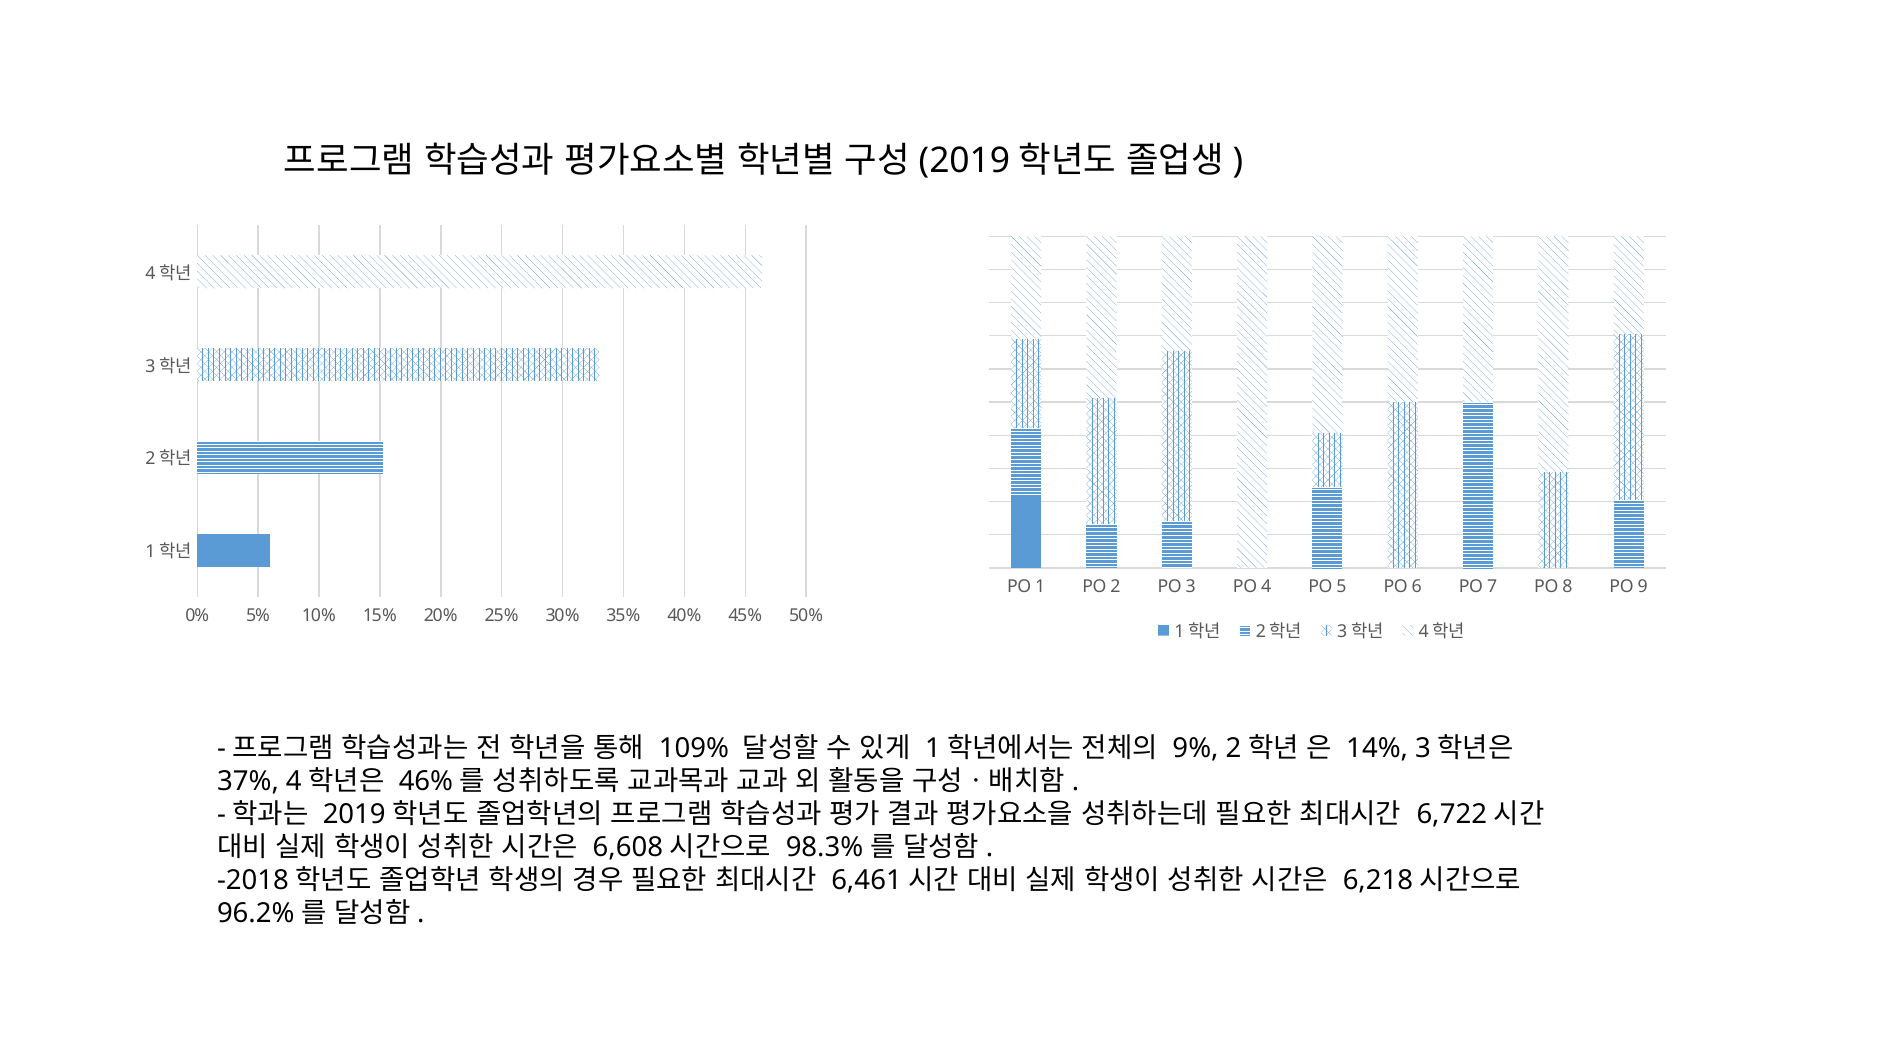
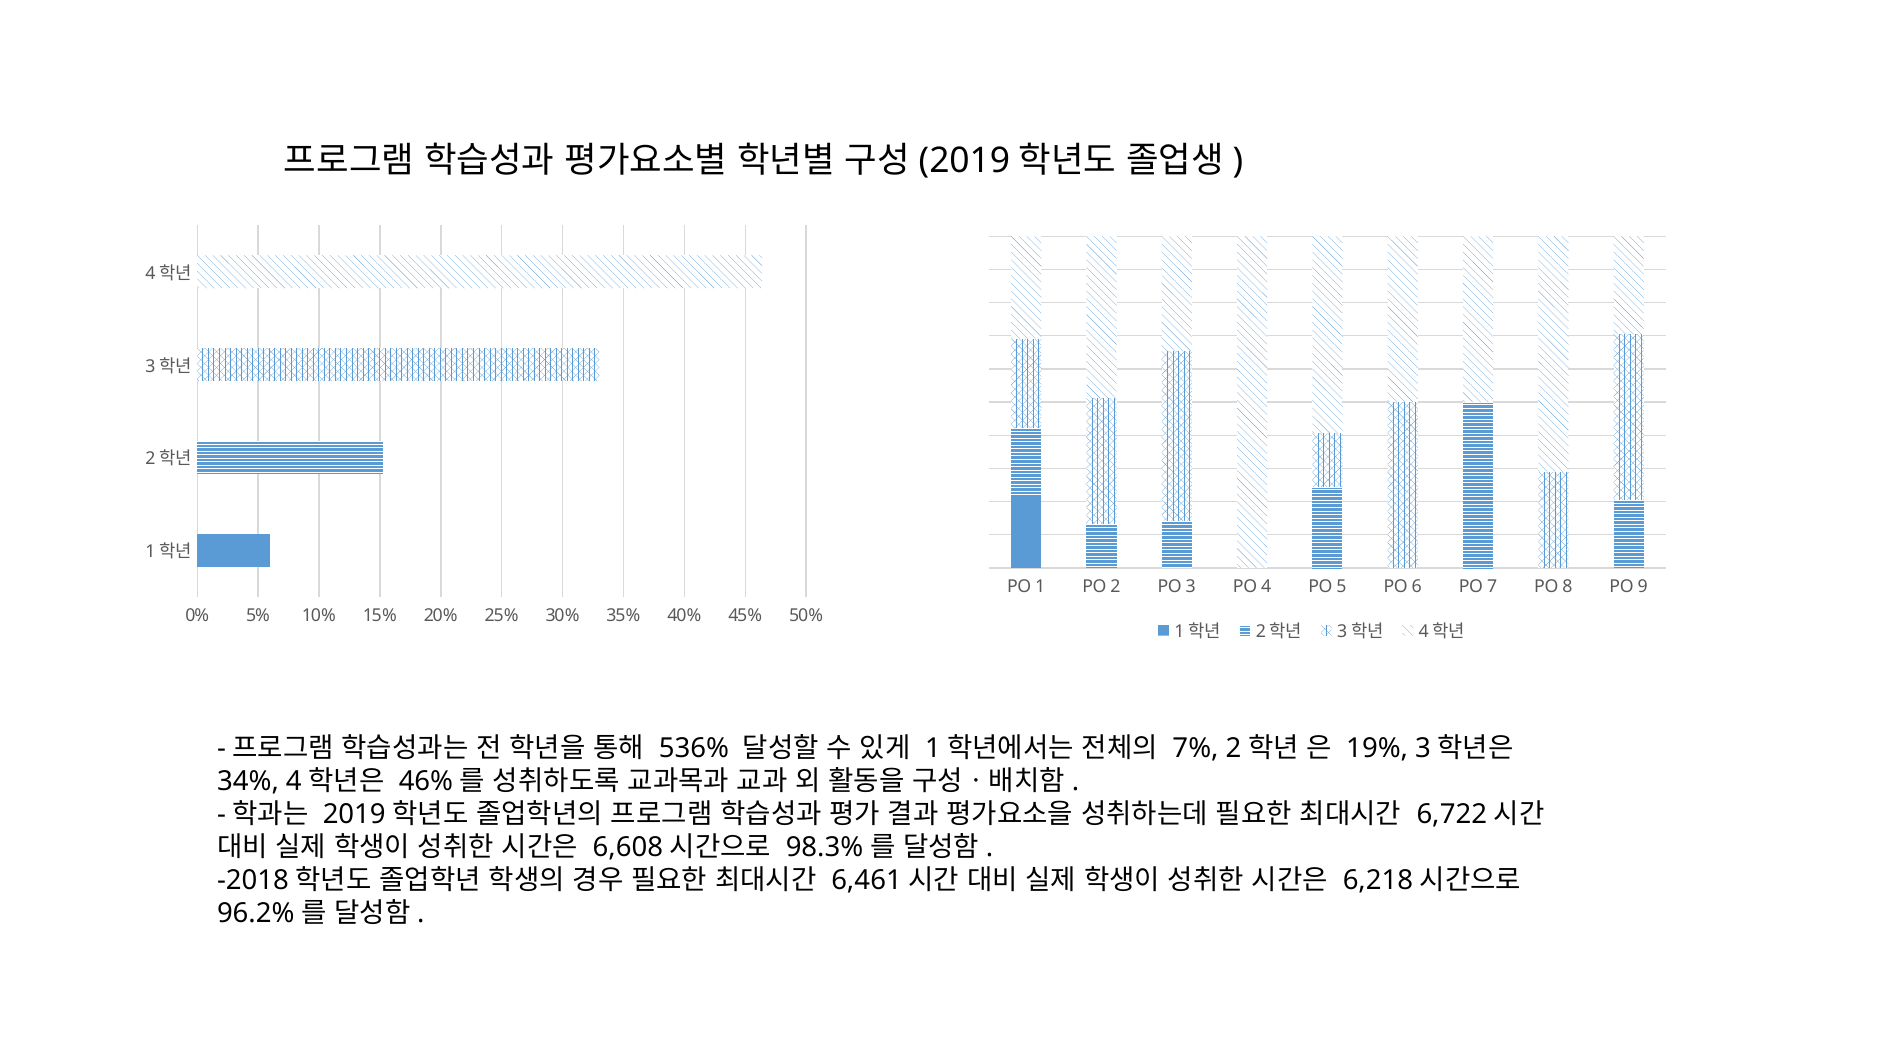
109%: 109% -> 536%
9%: 9% -> 7%
14%: 14% -> 19%
37%: 37% -> 34%
